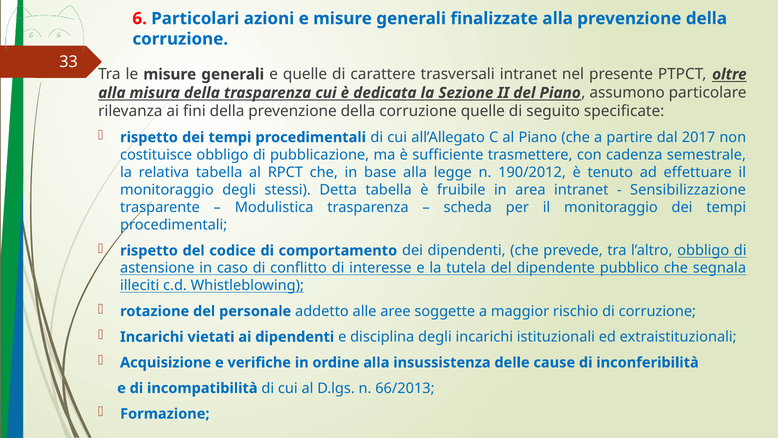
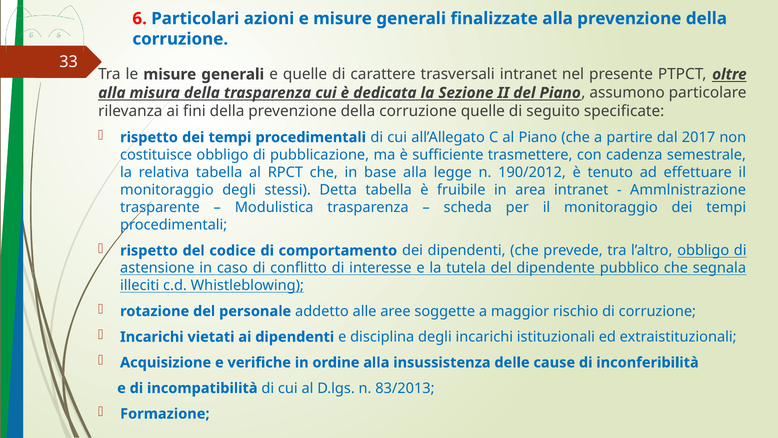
Sensibilizzazione: Sensibilizzazione -> Ammlnistrazione
66/2013: 66/2013 -> 83/2013
